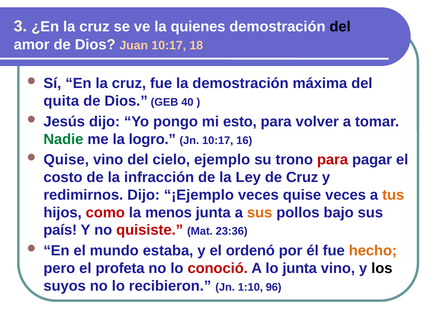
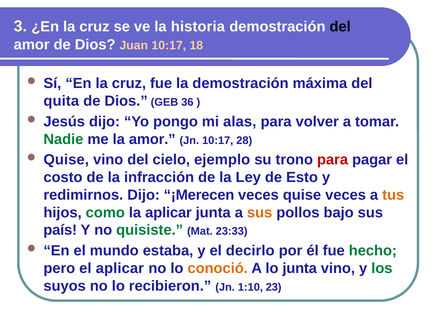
quienes: quienes -> historia
40: 40 -> 36
esto: esto -> alas
la logro: logro -> amor
16: 16 -> 28
de Cruz: Cruz -> Esto
¡Ejemplo: ¡Ejemplo -> ¡Merecen
como colour: red -> green
la menos: menos -> aplicar
quisiste colour: red -> green
23:36: 23:36 -> 23:33
ordenó: ordenó -> decirlo
hecho colour: orange -> green
el profeta: profeta -> aplicar
conoció colour: red -> orange
los colour: black -> green
96: 96 -> 23
